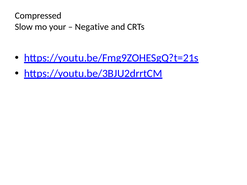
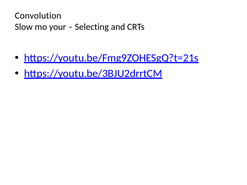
Compressed: Compressed -> Convolution
Negative: Negative -> Selecting
